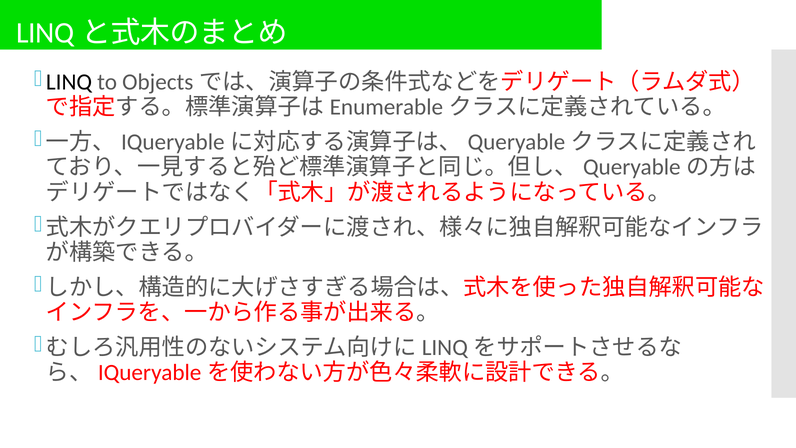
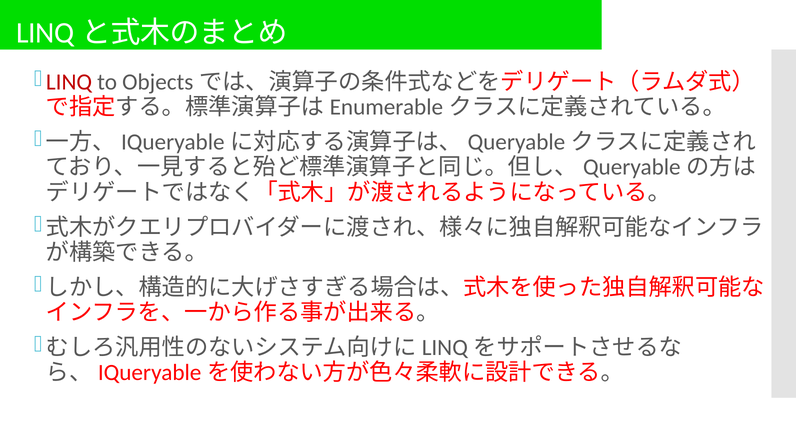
LINQ colour: black -> red
